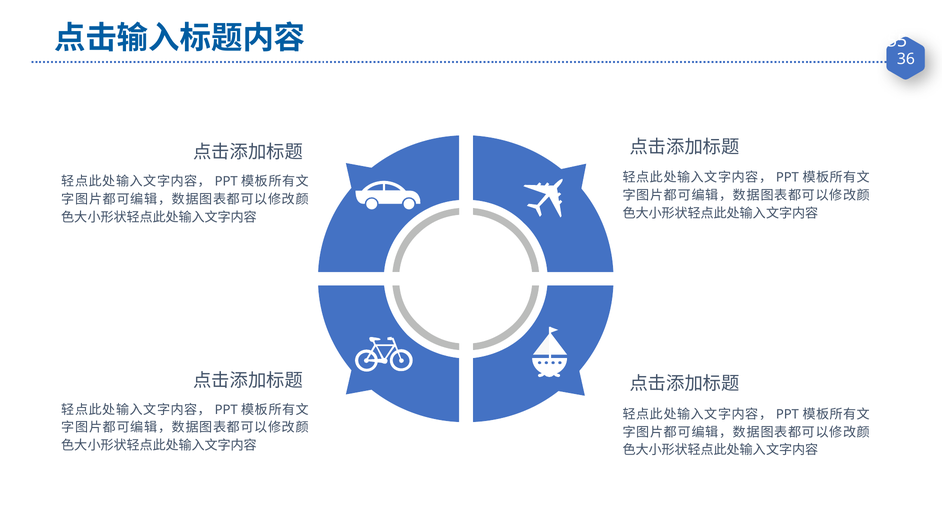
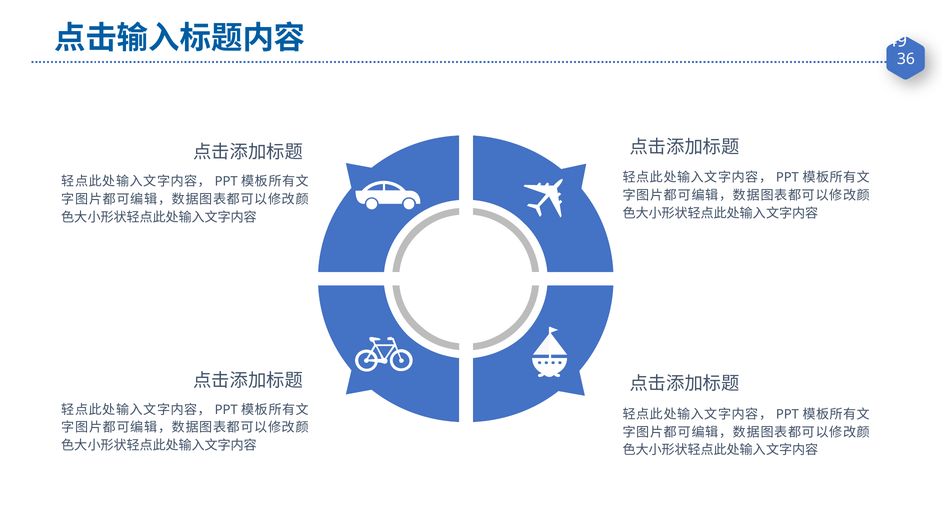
55: 55 -> 49
